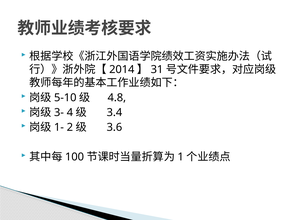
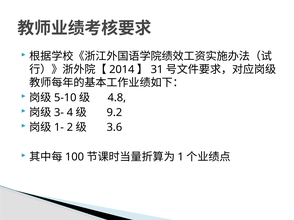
3.4: 3.4 -> 9.2
